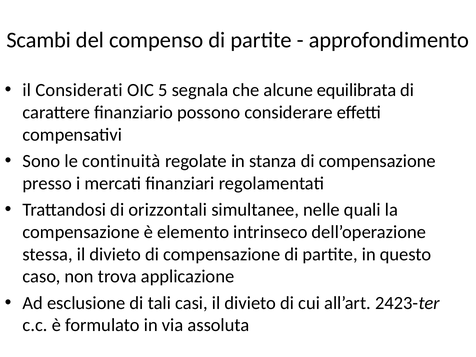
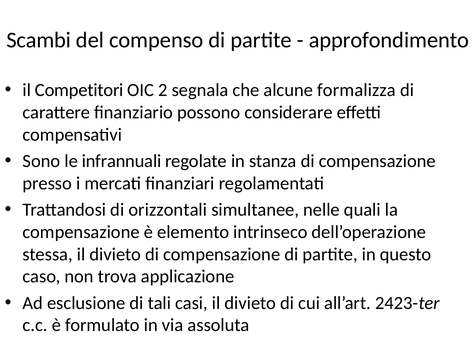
Considerati: Considerati -> Competitori
5: 5 -> 2
equilibrata: equilibrata -> formalizza
continuità: continuità -> infrannuali
